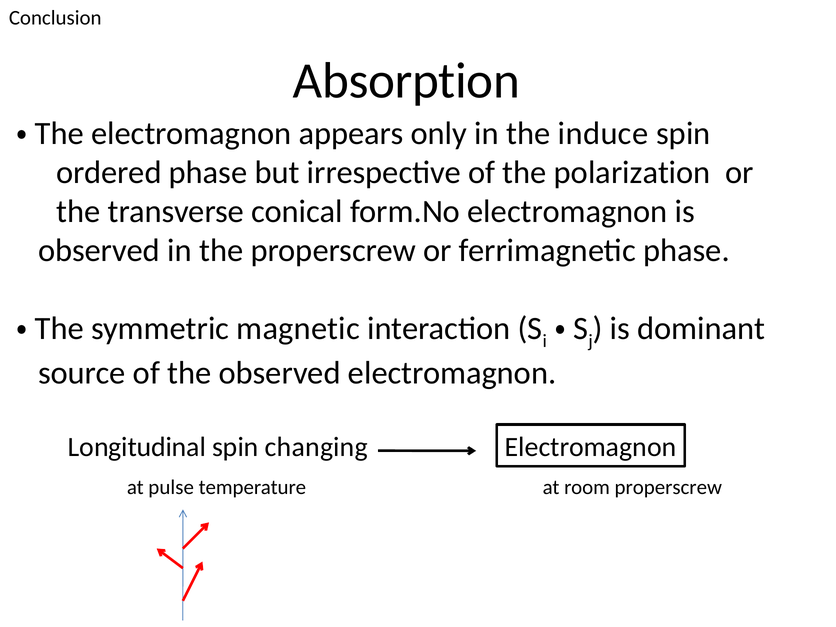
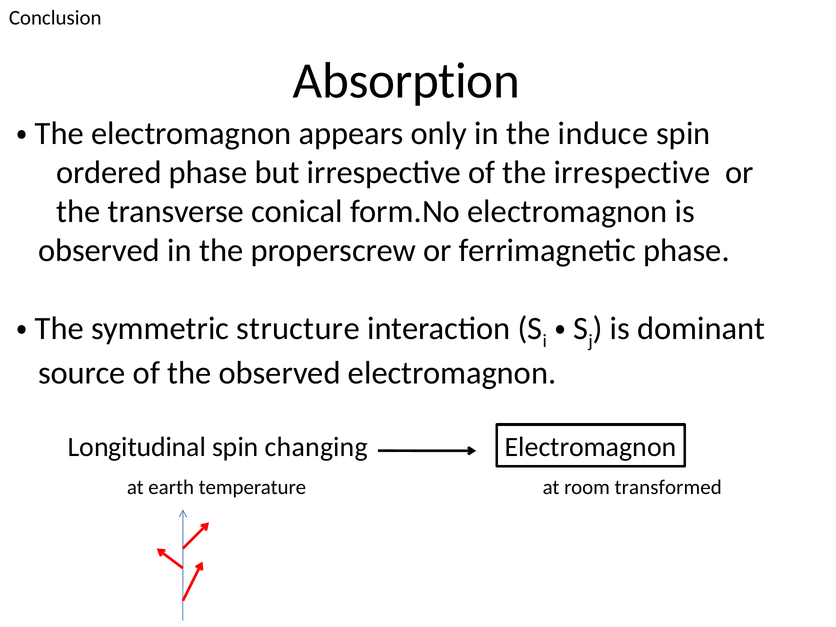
the polarization: polarization -> irrespective
magnetic: magnetic -> structure
pulse: pulse -> earth
room properscrew: properscrew -> transformed
